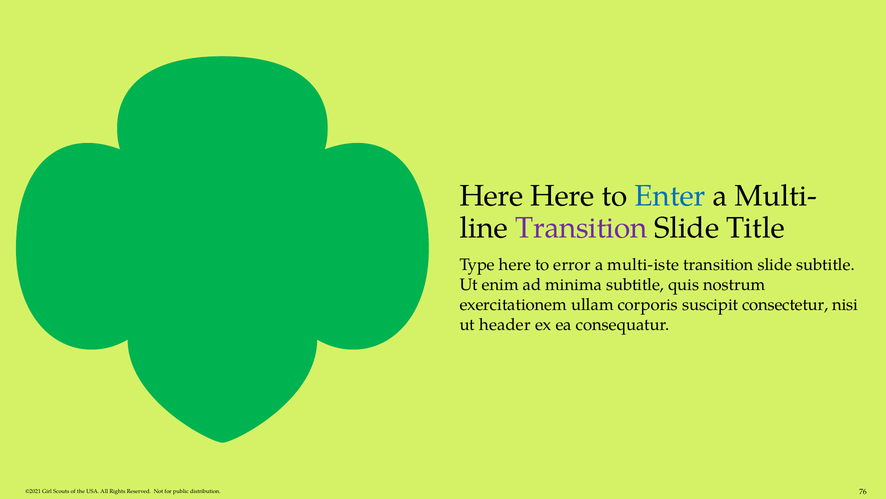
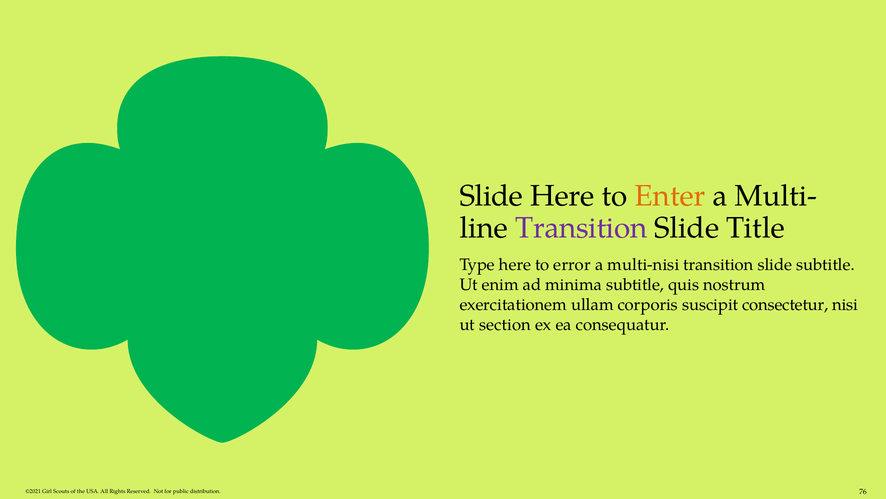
Here at (491, 196): Here -> Slide
Enter colour: blue -> orange
multi-iste: multi-iste -> multi-nisi
header: header -> section
